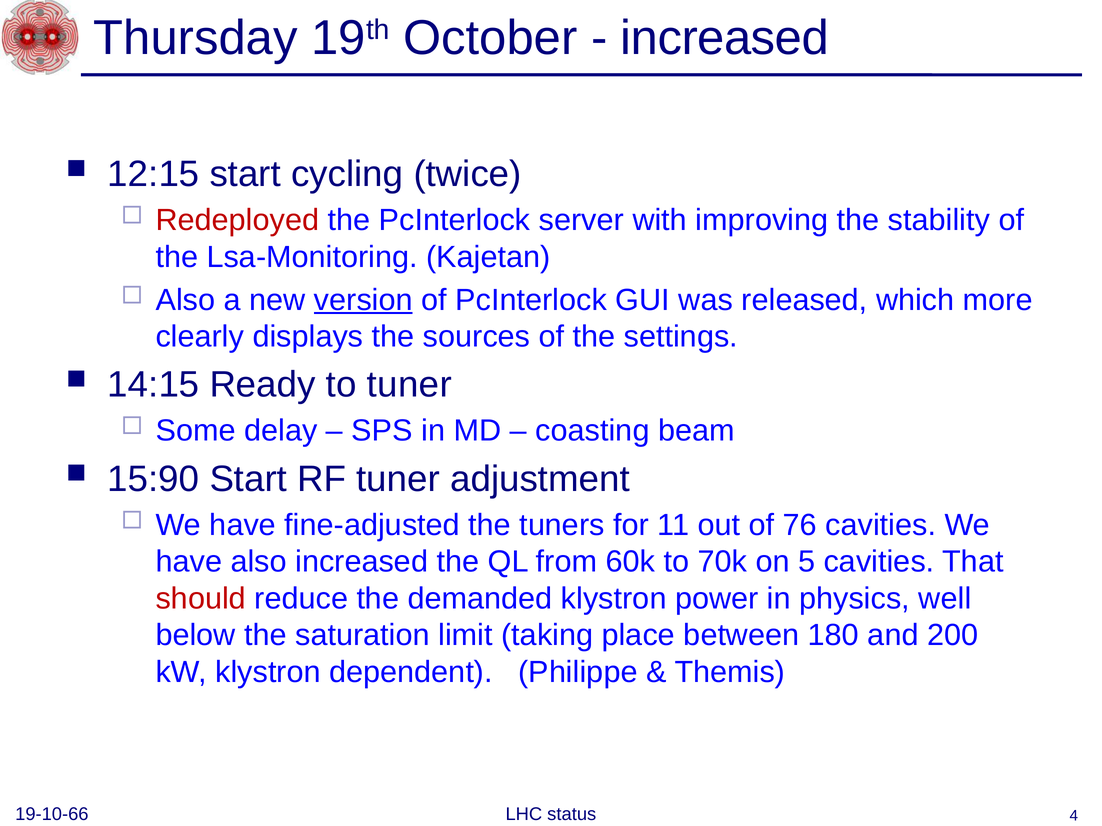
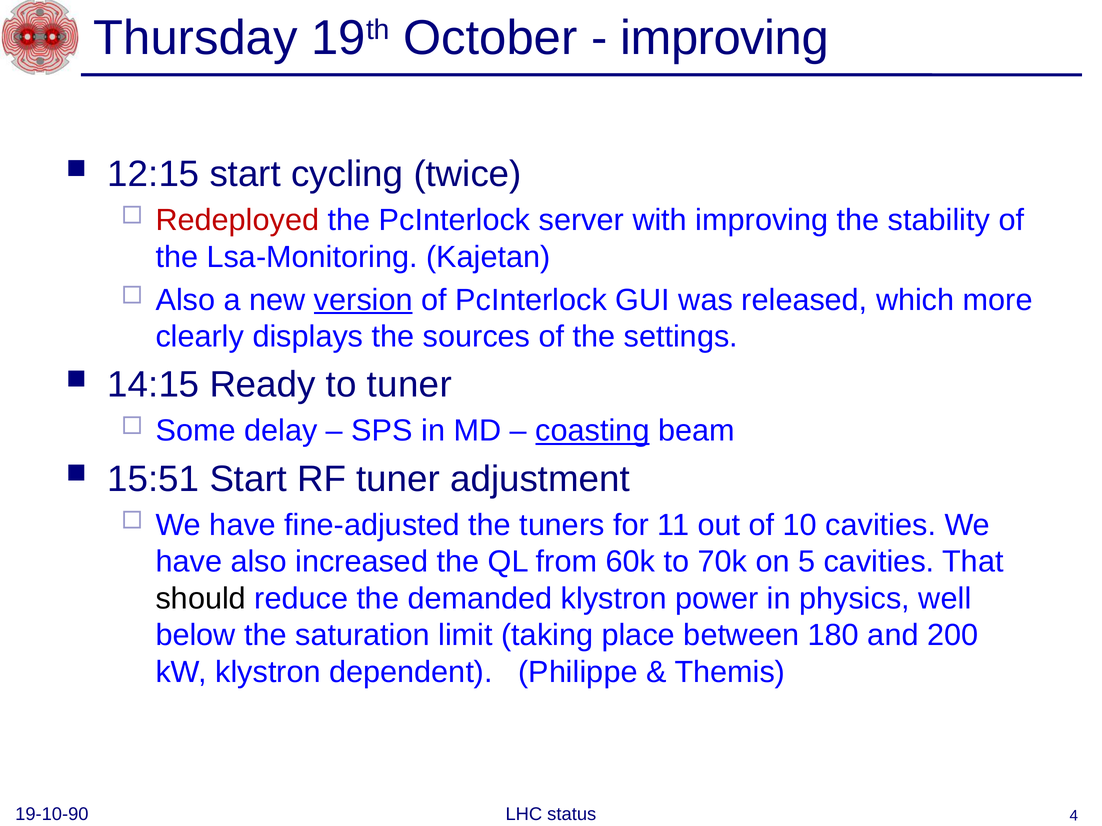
increased at (725, 38): increased -> improving
coasting underline: none -> present
15:90: 15:90 -> 15:51
76: 76 -> 10
should colour: red -> black
19-10-66: 19-10-66 -> 19-10-90
